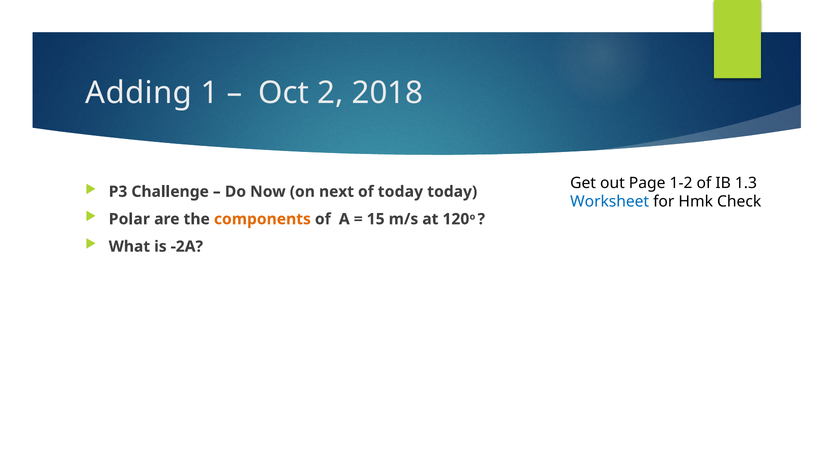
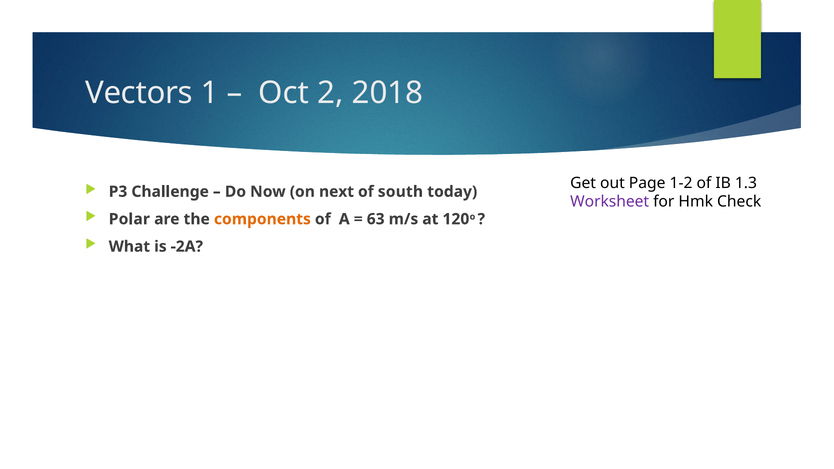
Adding: Adding -> Vectors
of today: today -> south
Worksheet colour: blue -> purple
15: 15 -> 63
